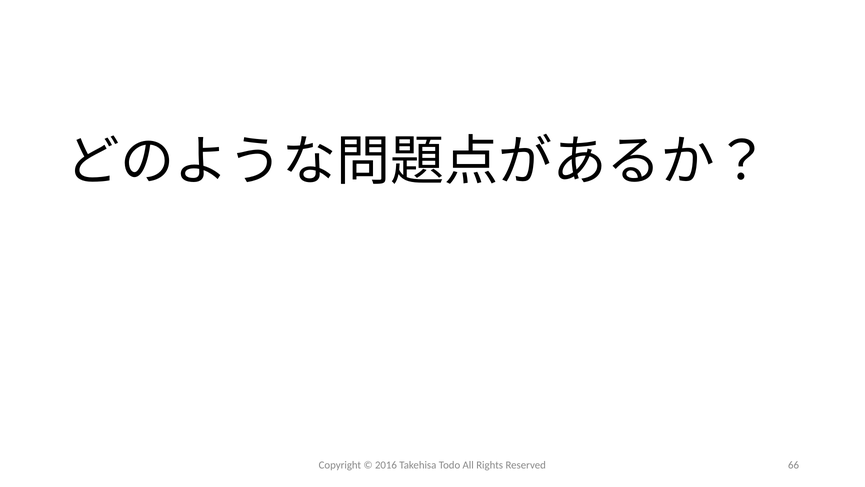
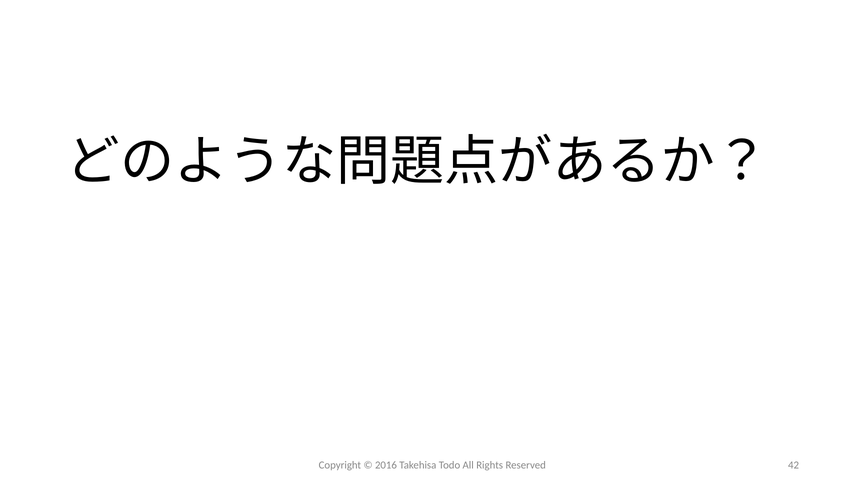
66: 66 -> 42
